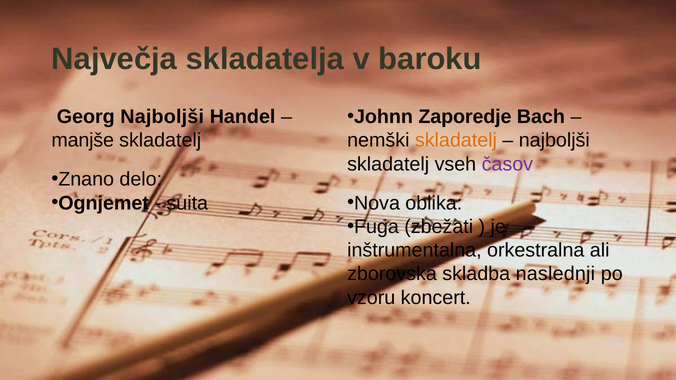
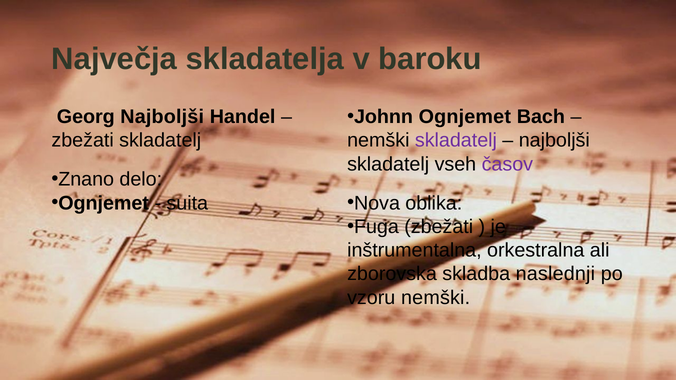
Johnn Zaporedje: Zaporedje -> Ognjemet
manjše at (83, 141): manjše -> zbežati
skladatelj at (456, 141) colour: orange -> purple
vzoru koncert: koncert -> nemški
